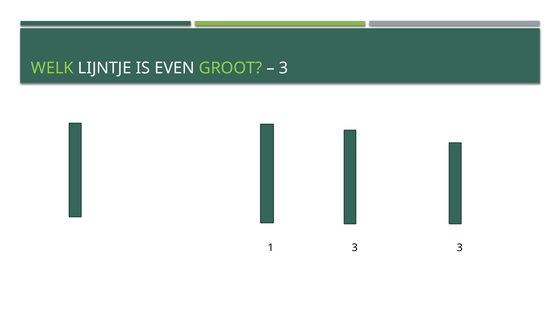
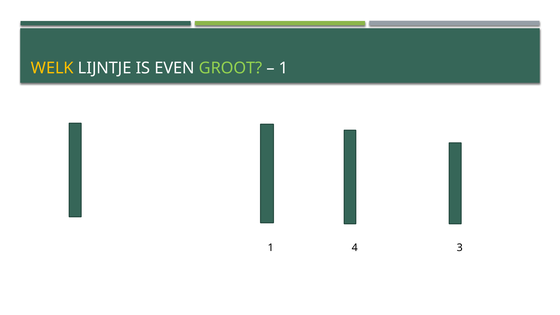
WELK colour: light green -> yellow
3 at (284, 68): 3 -> 1
1 3: 3 -> 4
